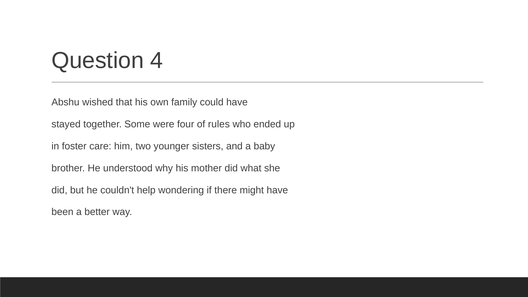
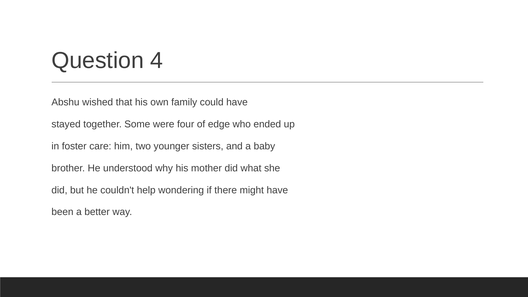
rules: rules -> edge
